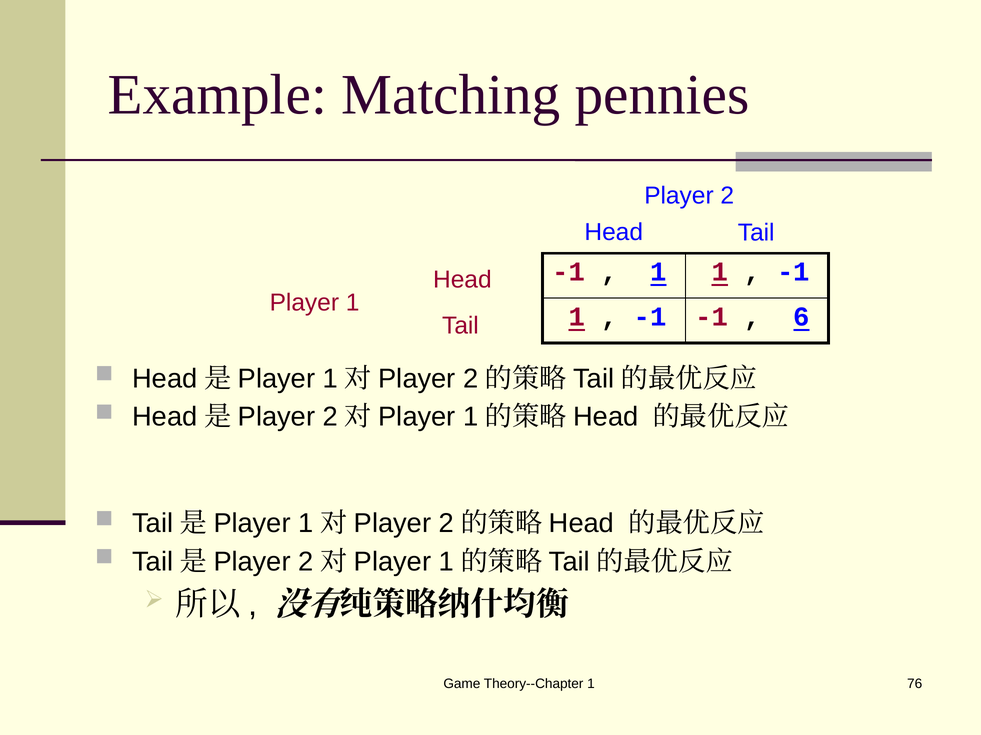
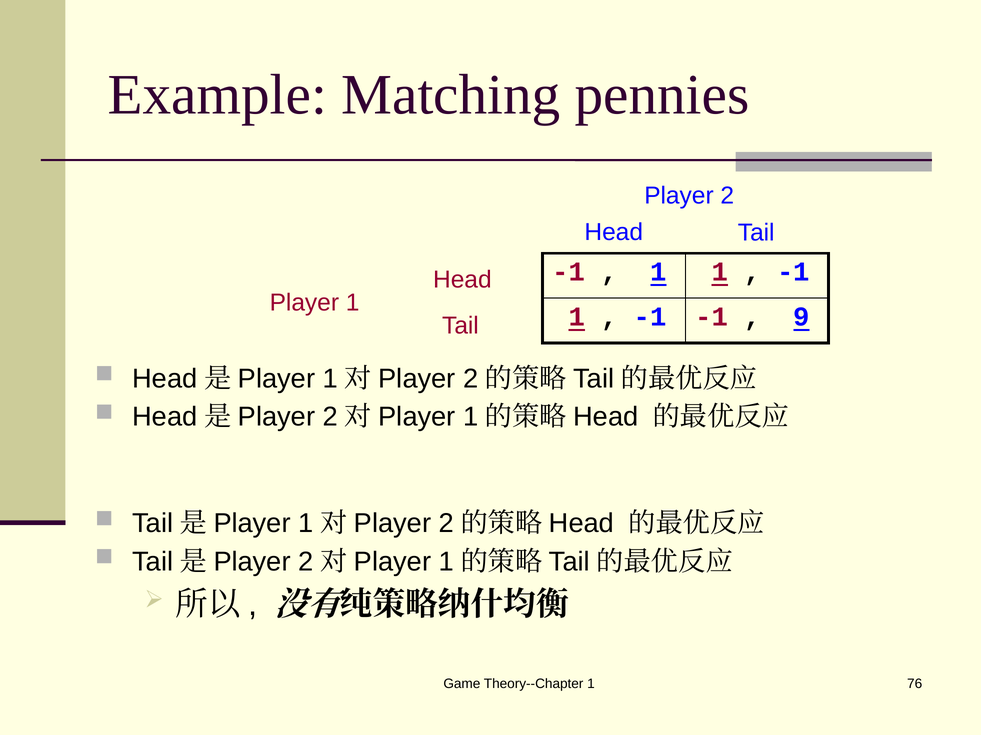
6: 6 -> 9
